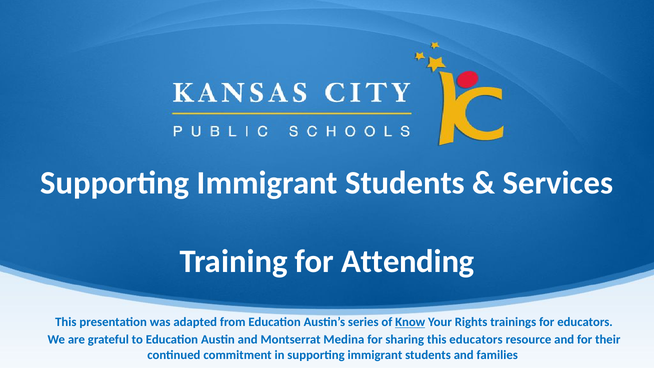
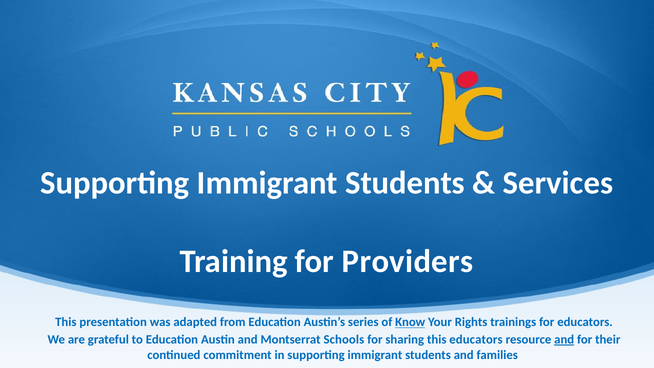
Attending: Attending -> Providers
Medina: Medina -> Schools
and at (564, 339) underline: none -> present
